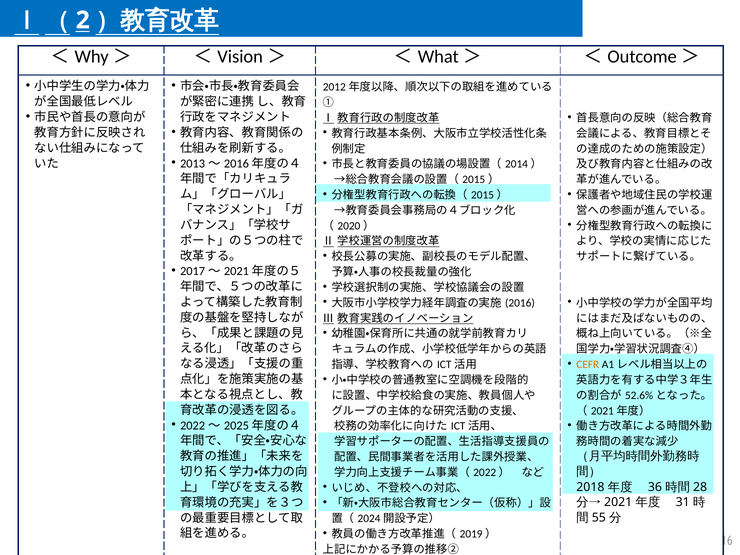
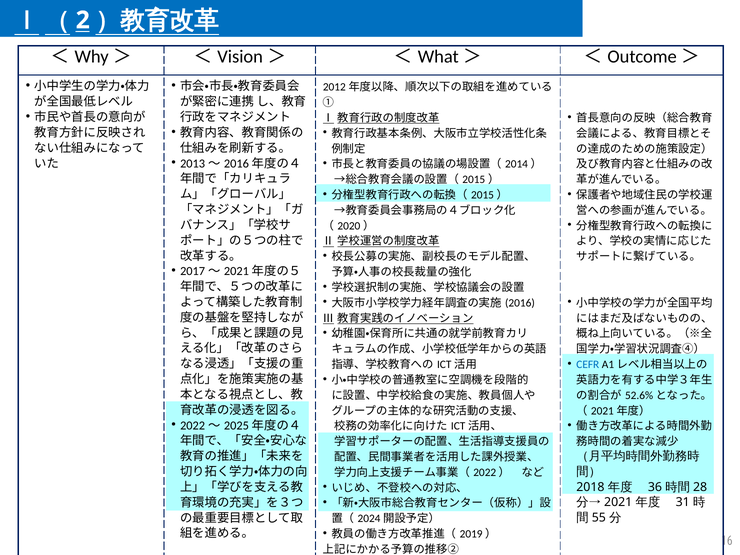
CEFR colour: orange -> blue
